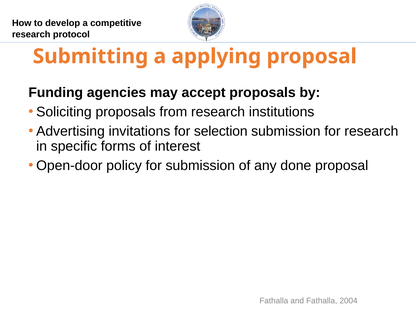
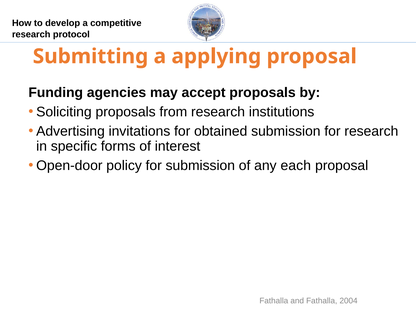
selection: selection -> obtained
done: done -> each
